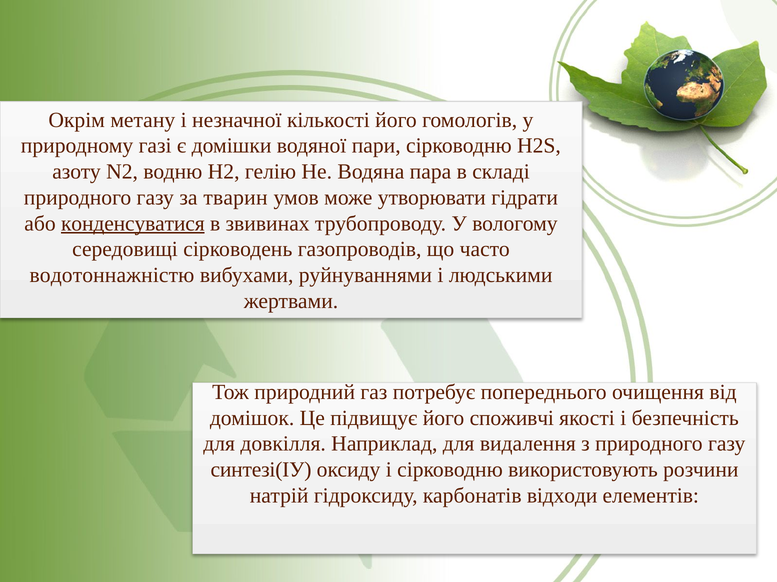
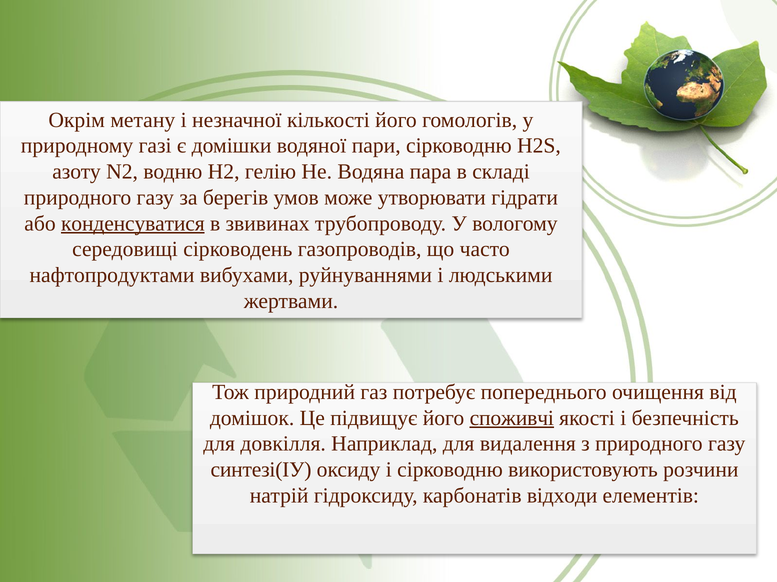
тварин: тварин -> берегів
водотоннажністю: водотоннажністю -> нафтопродуктами
споживчі underline: none -> present
